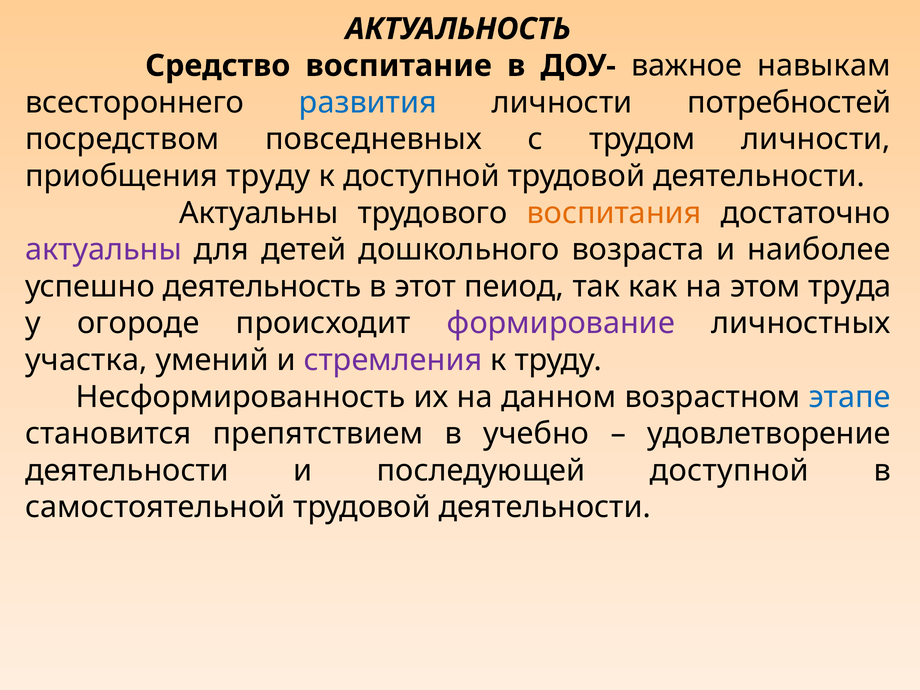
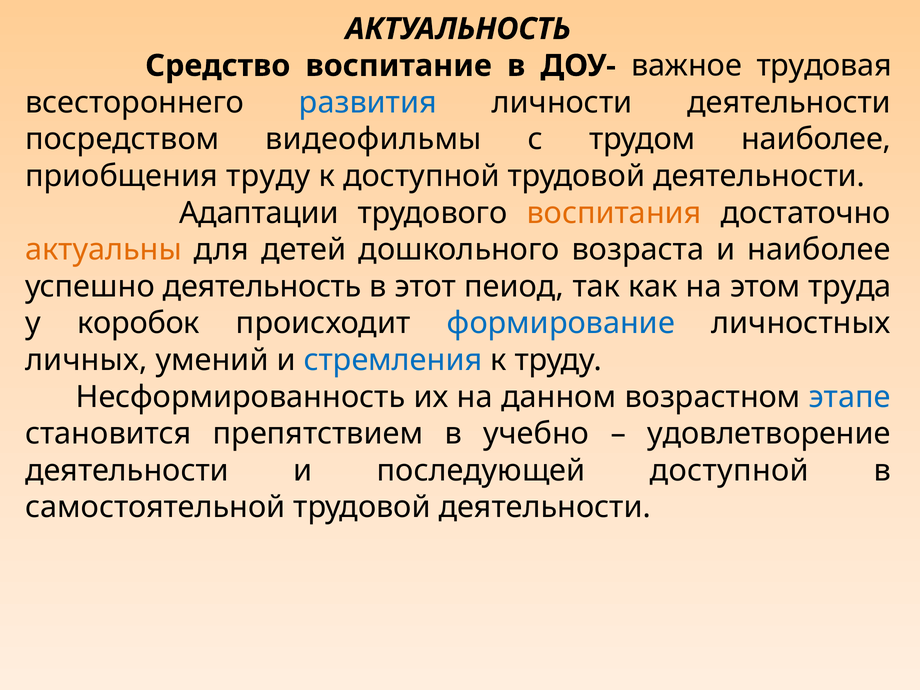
навыкам: навыкам -> трудовая
личности потребностей: потребностей -> деятельности
повседневных: повседневных -> видеофильмы
трудом личности: личности -> наиболее
Актуальны at (259, 213): Актуальны -> Адаптации
актуальны at (104, 250) colour: purple -> orange
огороде: огороде -> коробок
формирование colour: purple -> blue
участка: участка -> личных
стремления colour: purple -> blue
